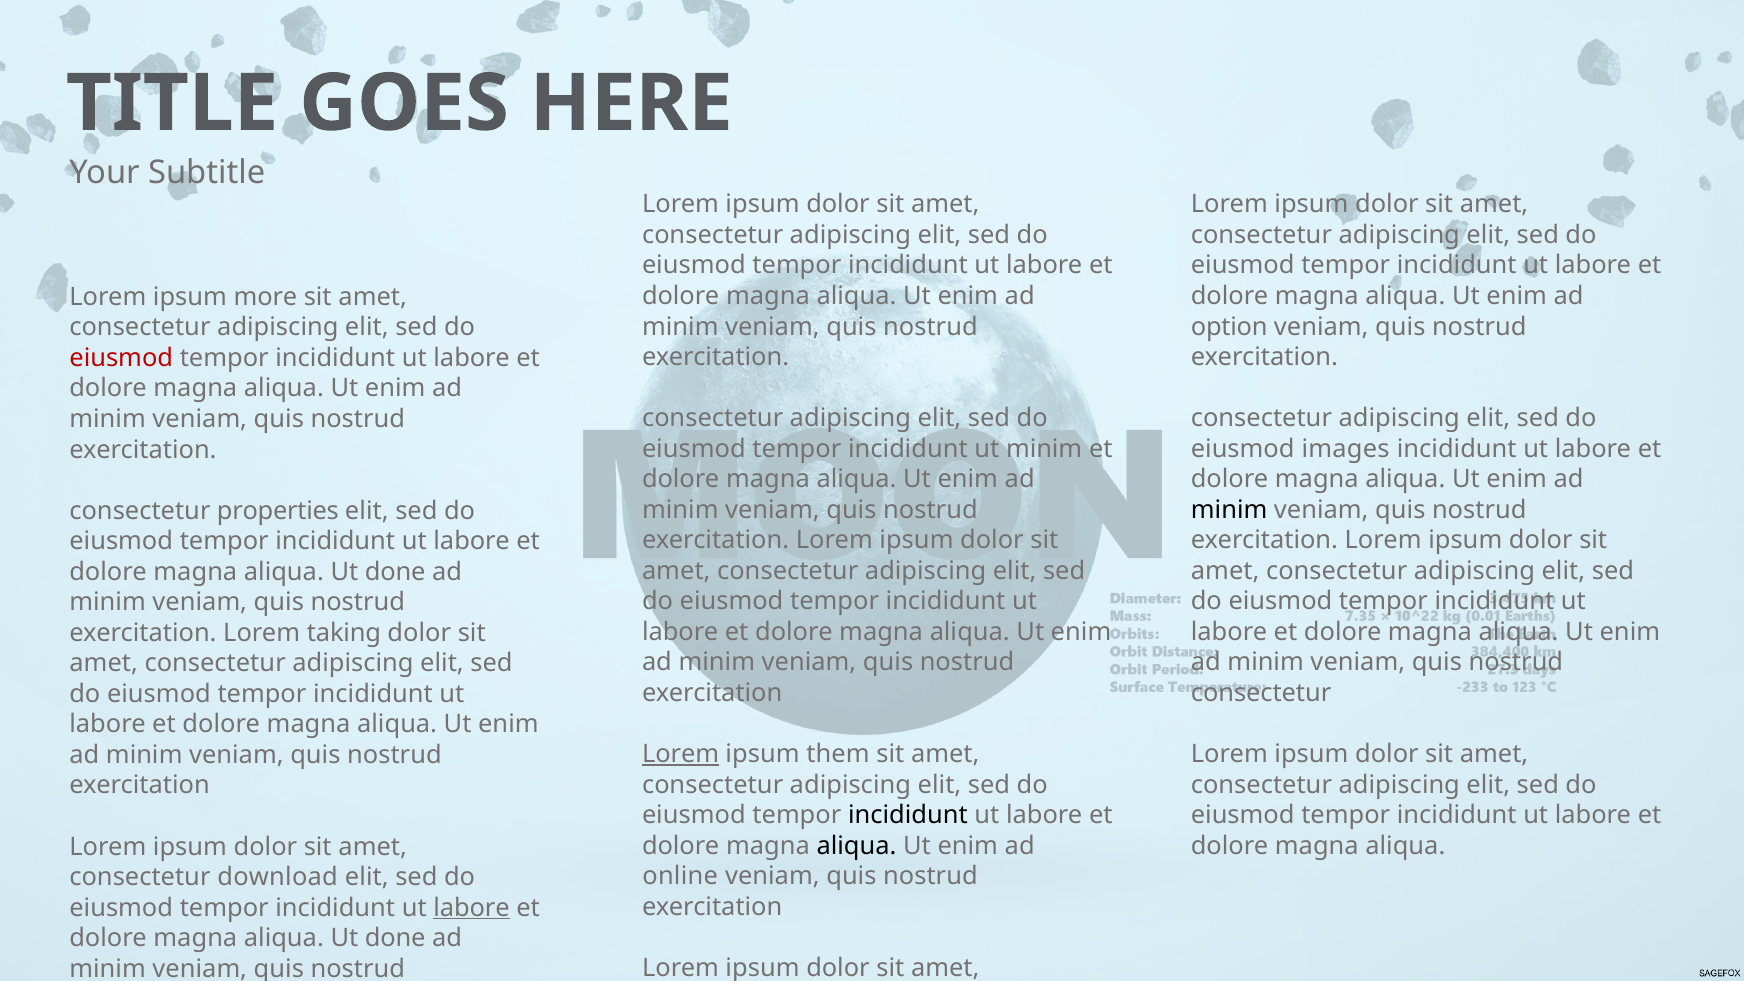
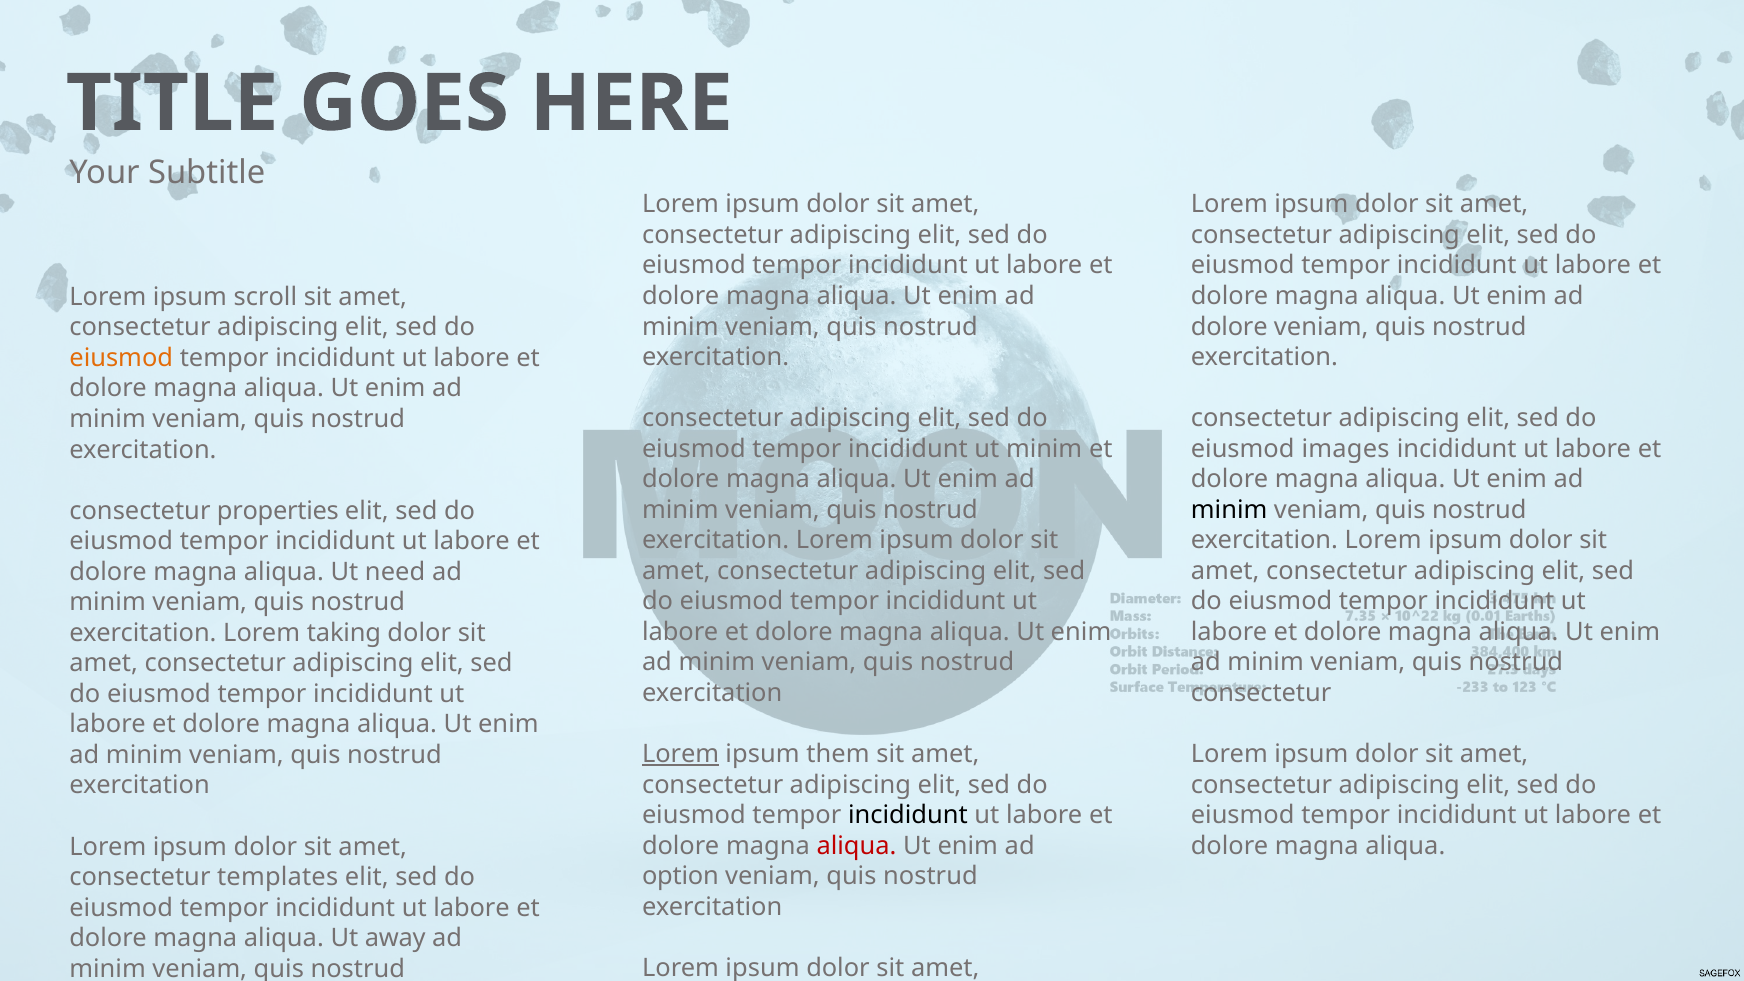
more: more -> scroll
option at (1229, 327): option -> dolore
eiusmod at (121, 358) colour: red -> orange
done at (395, 572): done -> need
aliqua at (856, 846) colour: black -> red
online: online -> option
download: download -> templates
labore at (472, 908) underline: present -> none
done at (395, 938): done -> away
